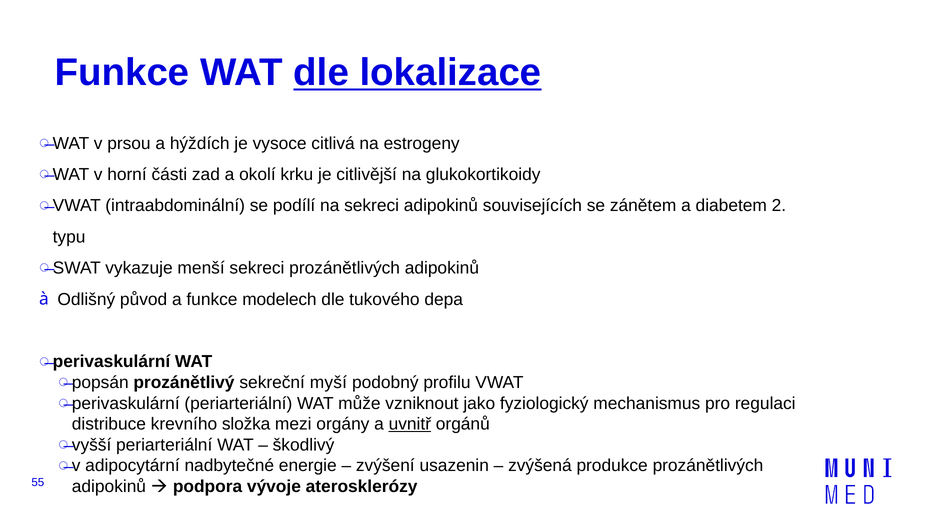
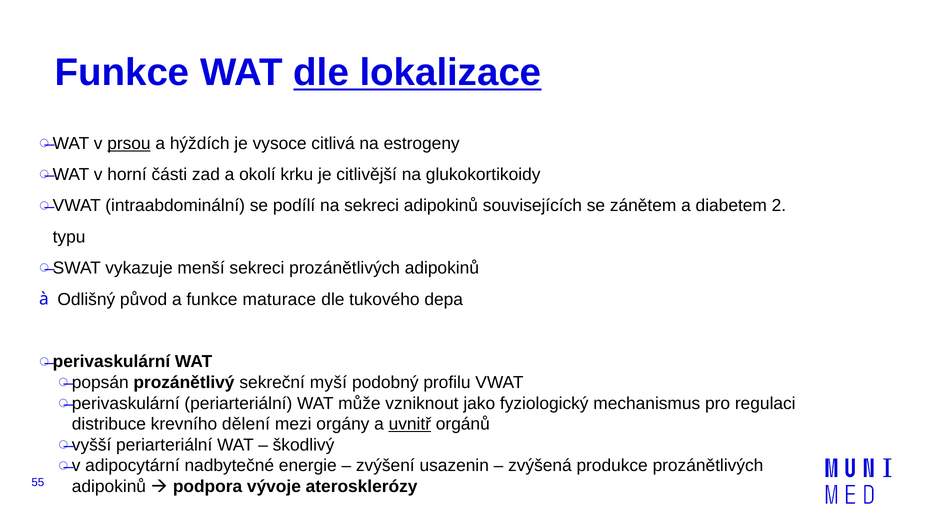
prsou underline: none -> present
modelech: modelech -> maturace
složka: složka -> dělení
